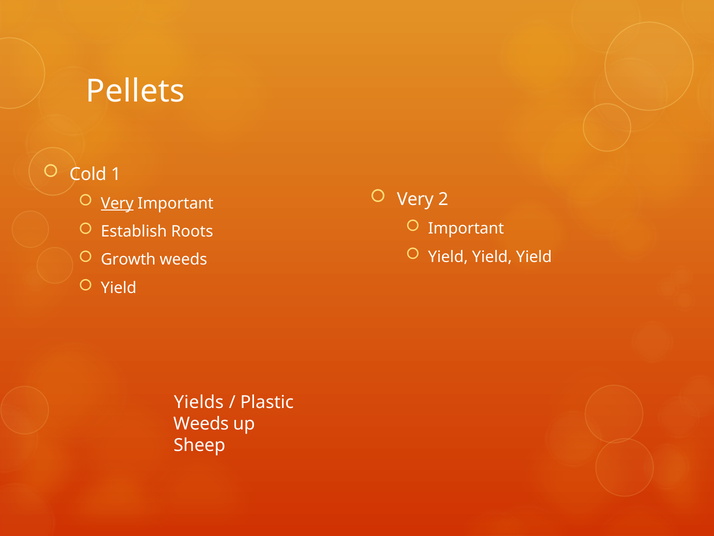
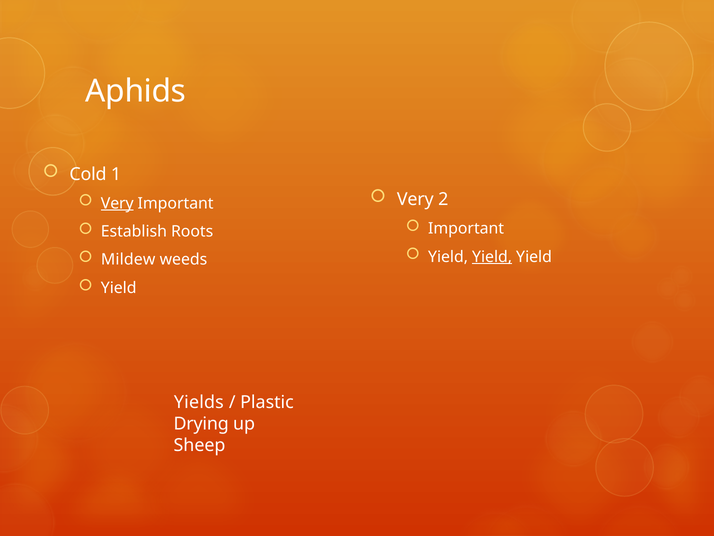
Pellets: Pellets -> Aphids
Yield at (492, 257) underline: none -> present
Growth: Growth -> Mildew
Weeds at (201, 424): Weeds -> Drying
